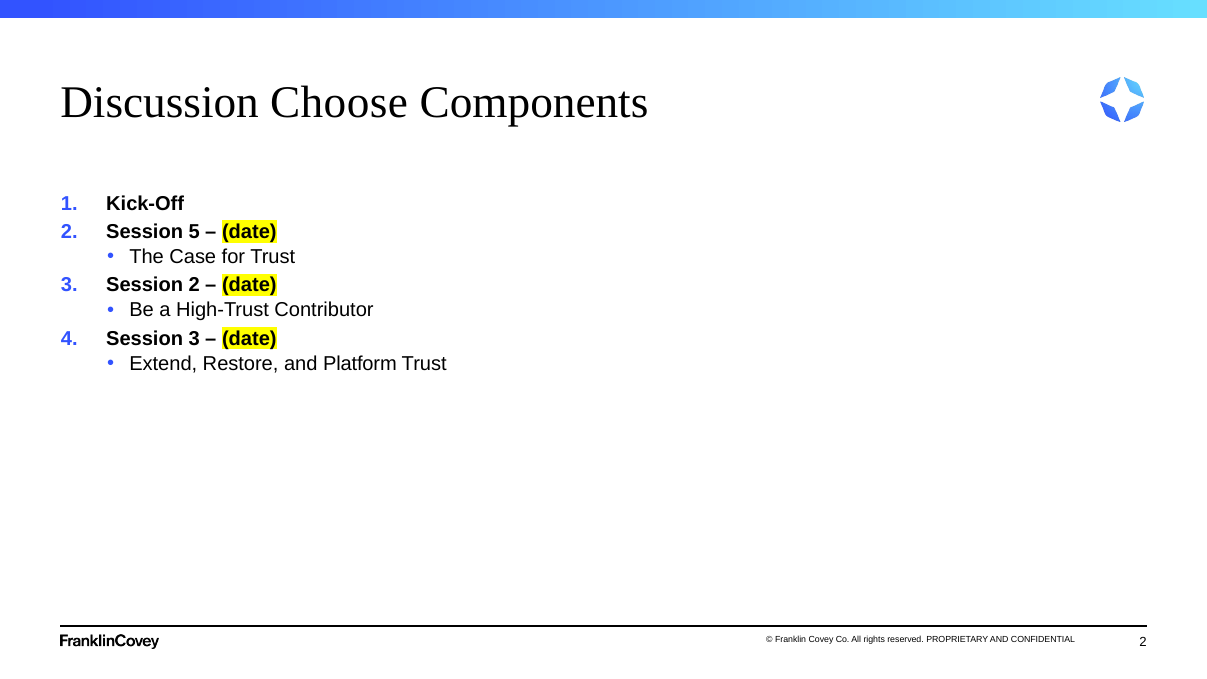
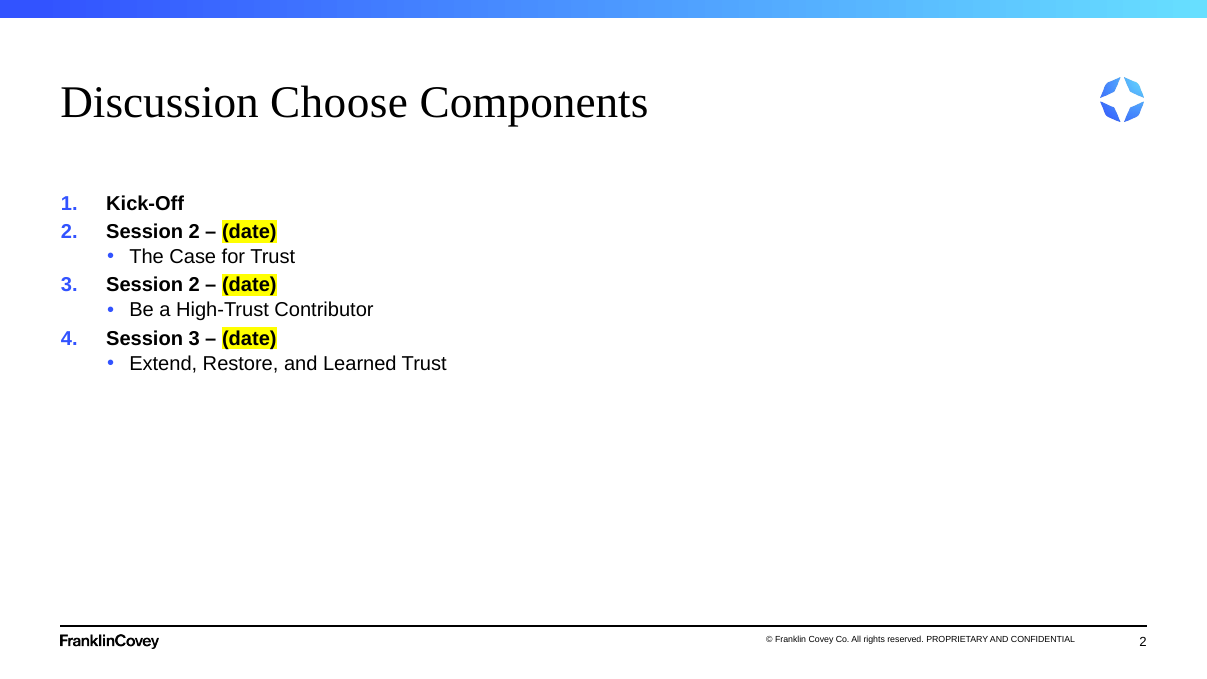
2 Session 5: 5 -> 2
Platform: Platform -> Learned
